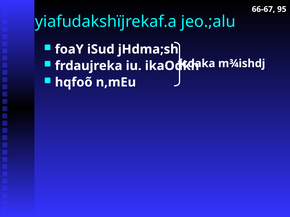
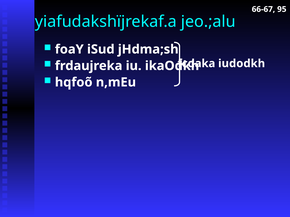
m¾ishdj: m¾ishdj -> iudodkh
